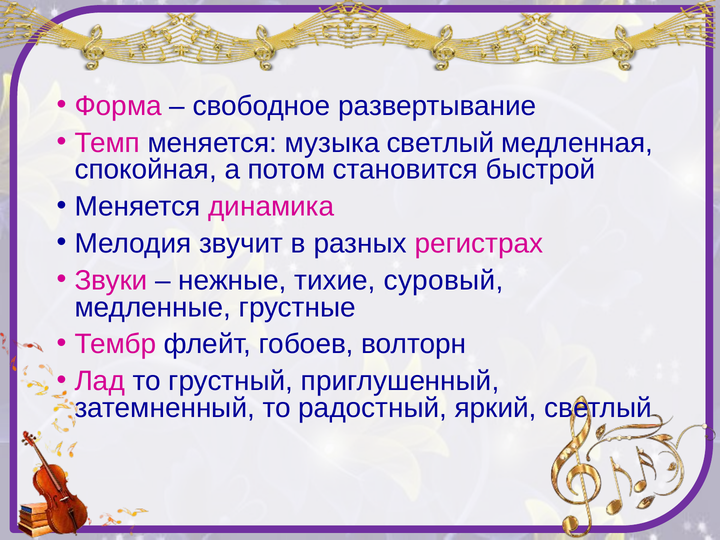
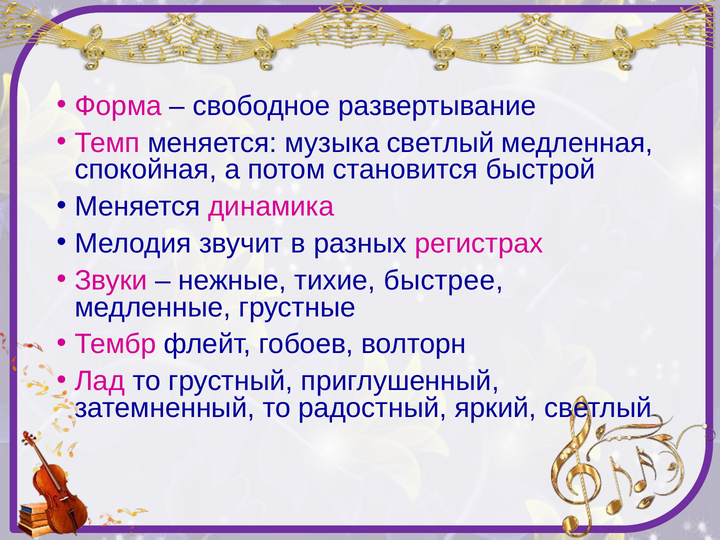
суровый: суровый -> быстрее
